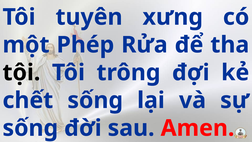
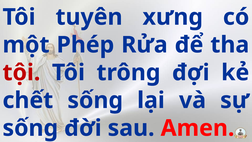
tội colour: black -> red
